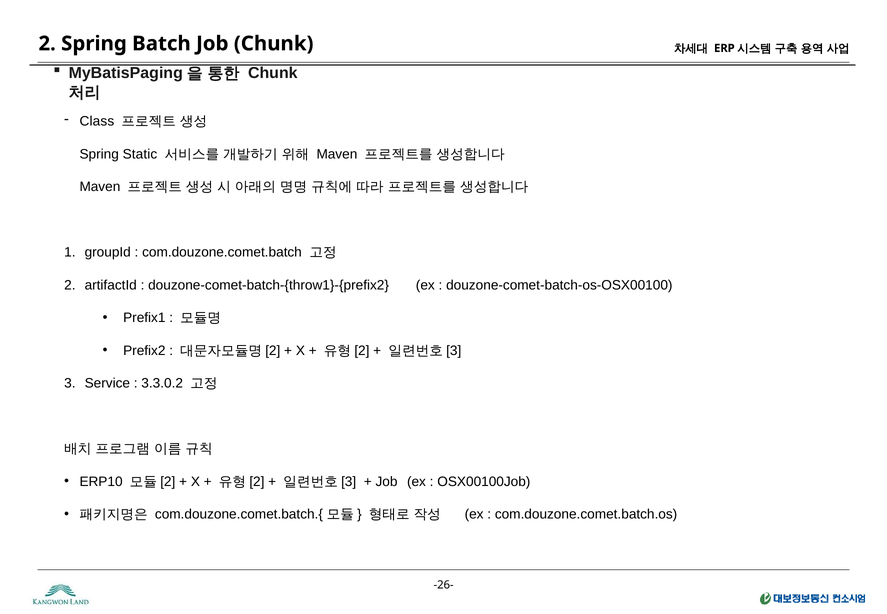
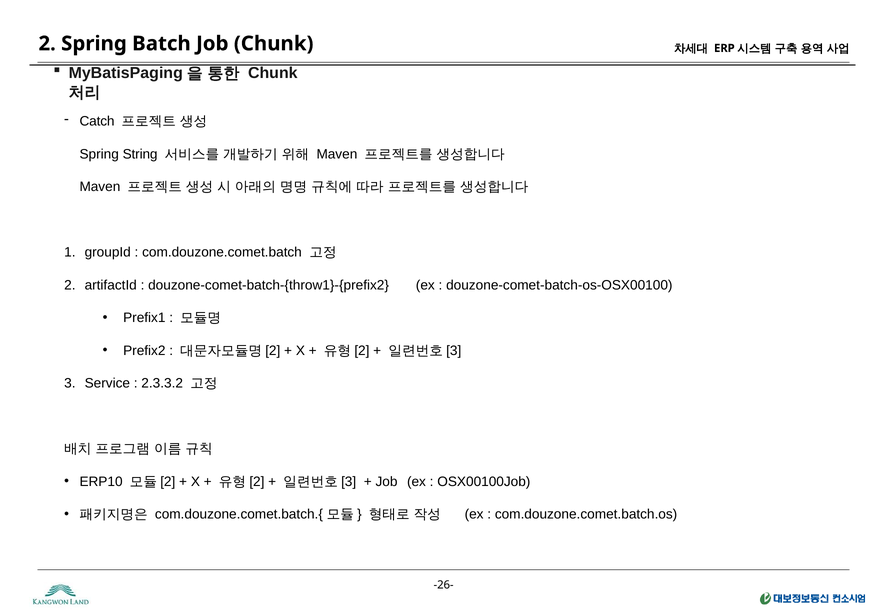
Class: Class -> Catch
Static: Static -> String
3.3.0.2: 3.3.0.2 -> 2.3.3.2
